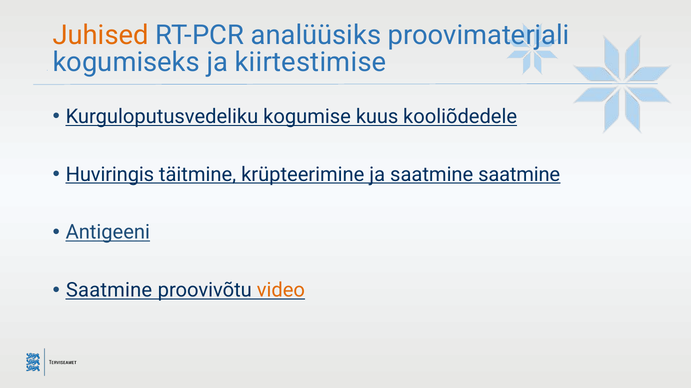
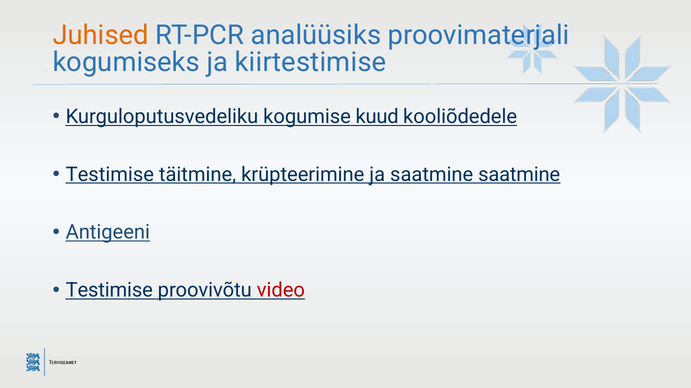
kuus: kuus -> kuud
Huviringis at (110, 175): Huviringis -> Testimise
Saatmine at (109, 291): Saatmine -> Testimise
video colour: orange -> red
